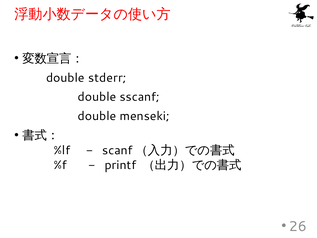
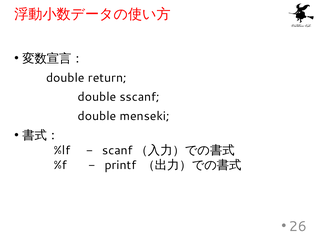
stderr: stderr -> return
